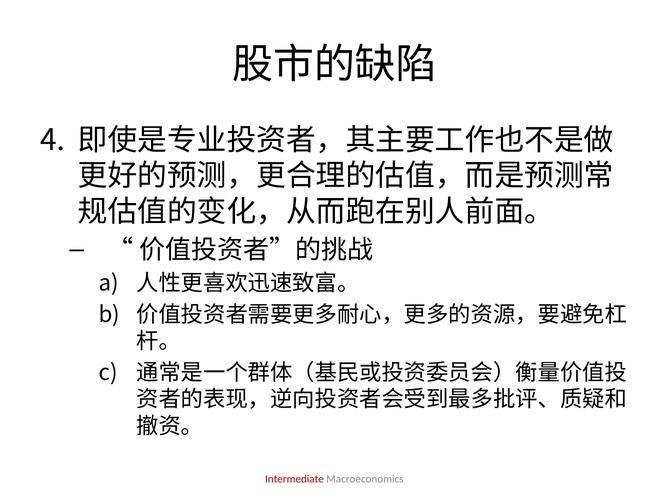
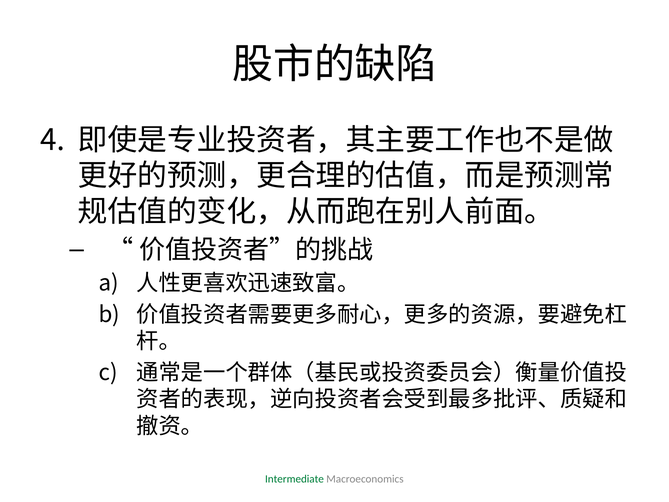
Intermediate colour: red -> green
